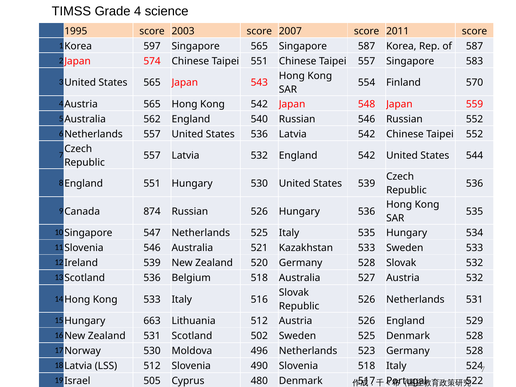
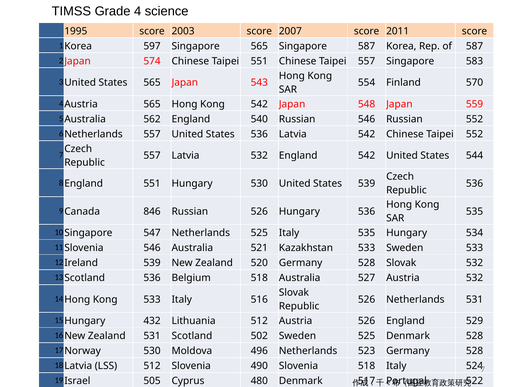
874: 874 -> 846
663: 663 -> 432
